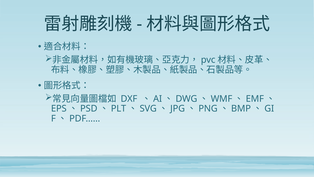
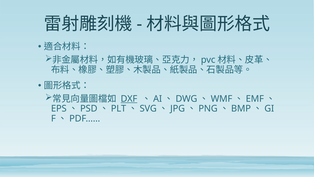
DXF underline: none -> present
